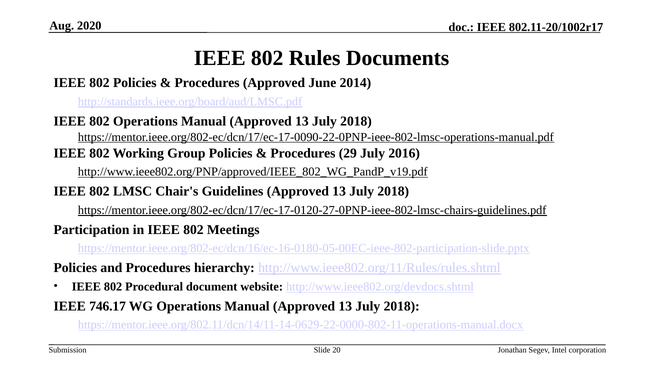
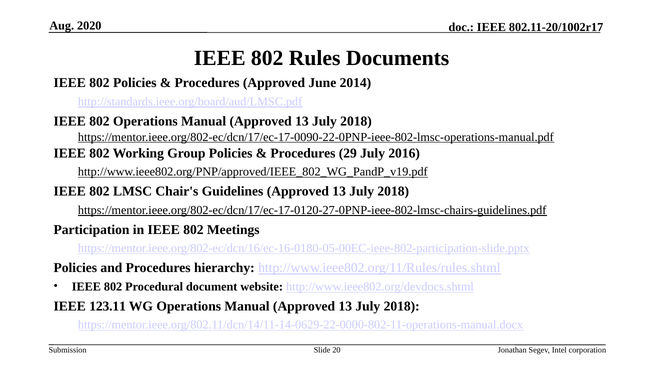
746.17: 746.17 -> 123.11
